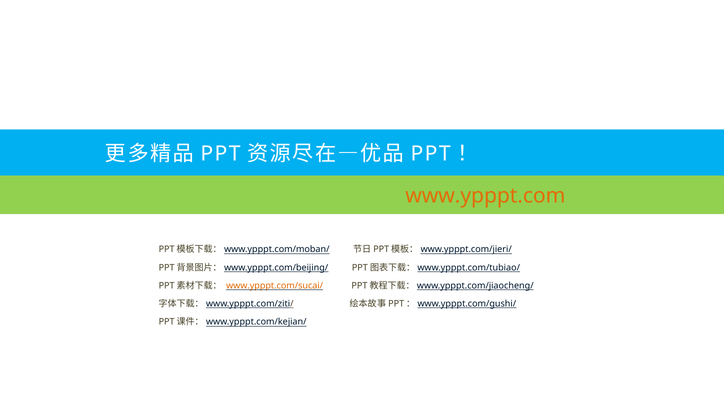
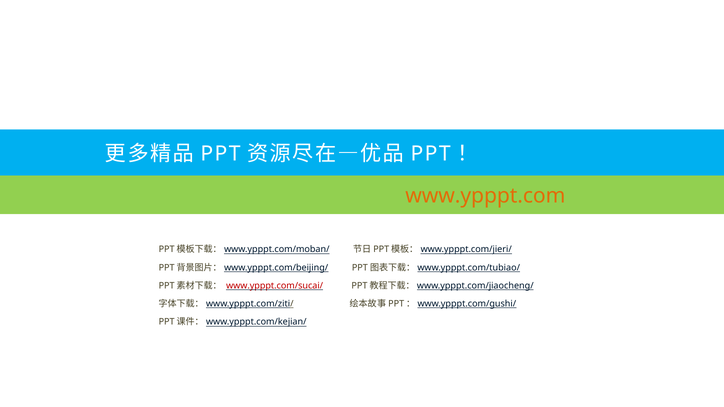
www.ypppt.com/sucai/ colour: orange -> red
